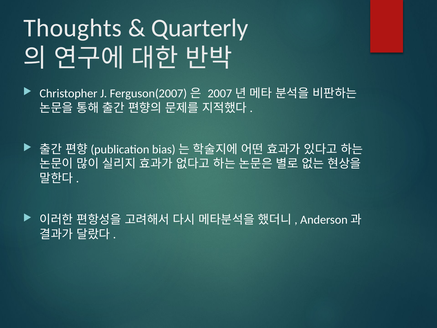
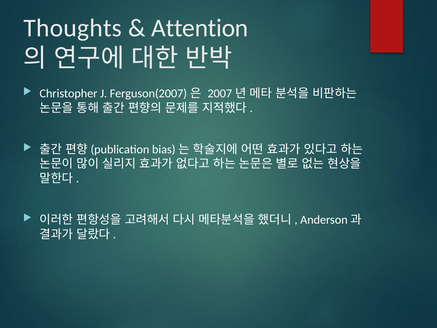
Quarterly: Quarterly -> Attention
